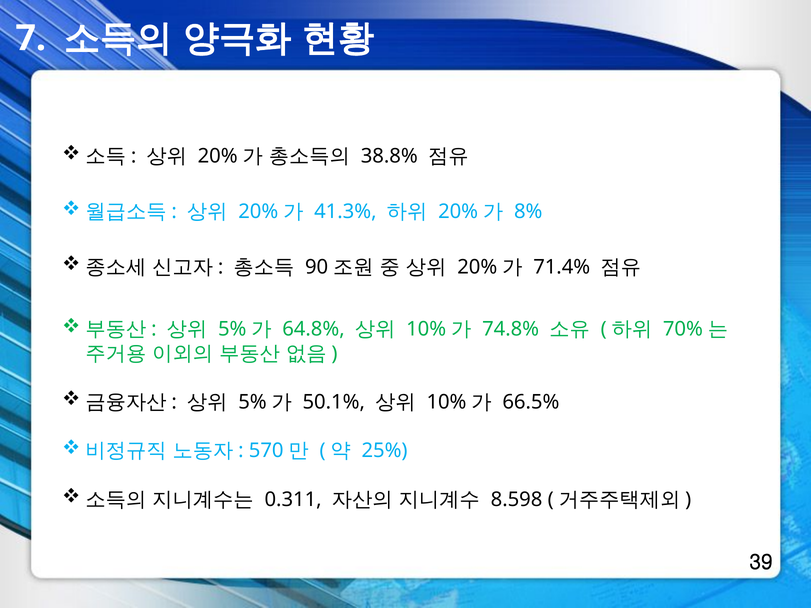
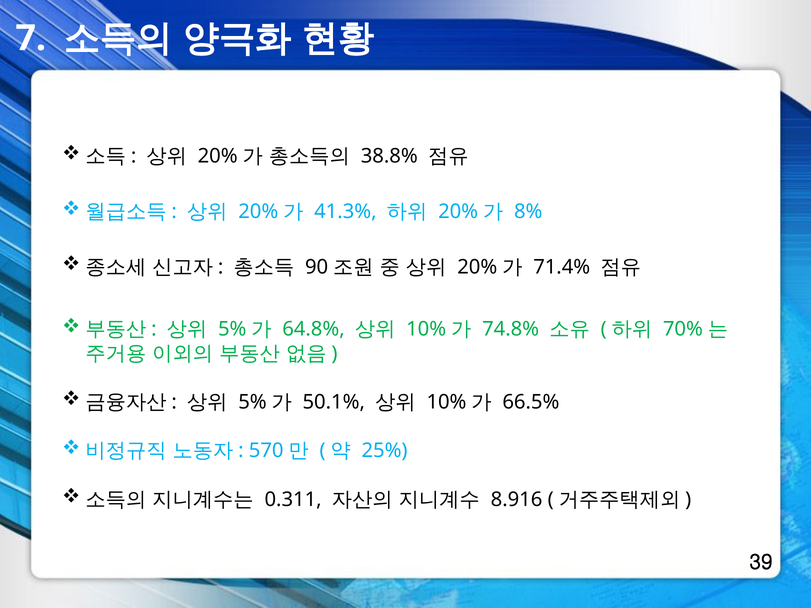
8.598: 8.598 -> 8.916
